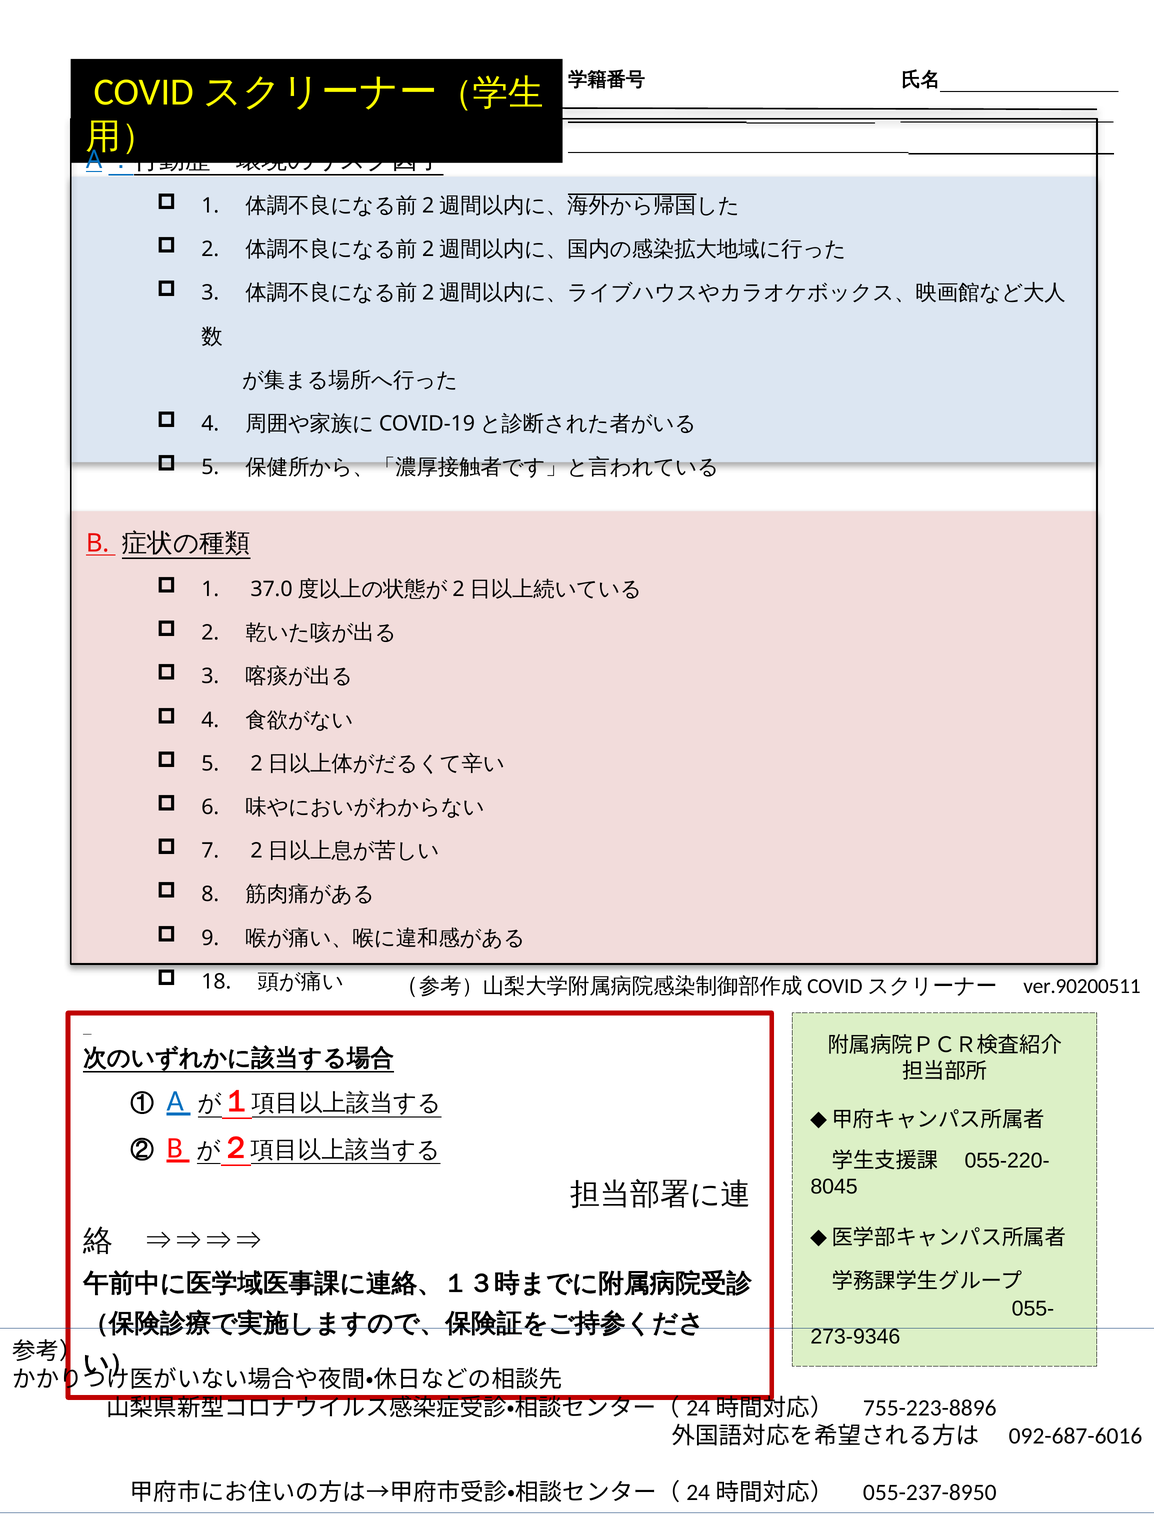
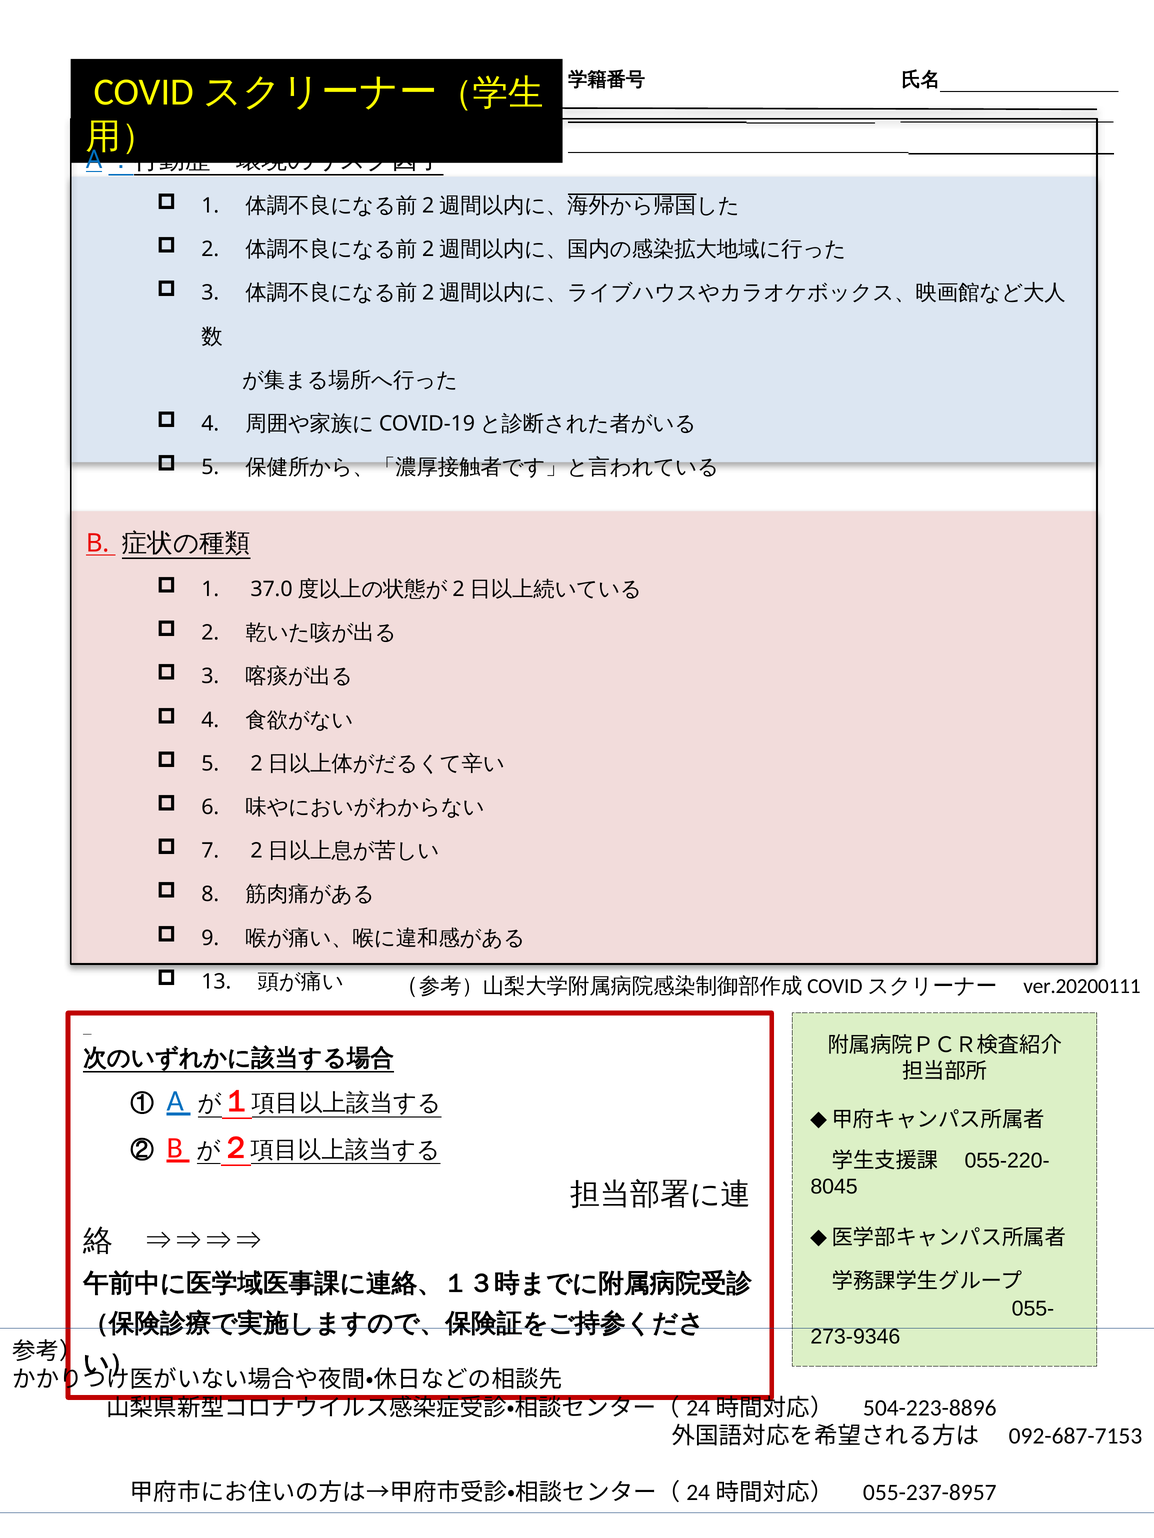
18: 18 -> 13
ver.90200511: ver.90200511 -> ver.20200111
755-223-8896: 755-223-8896 -> 504-223-8896
092-687-6016: 092-687-6016 -> 092-687-7153
055-237-8950: 055-237-8950 -> 055-237-8957
